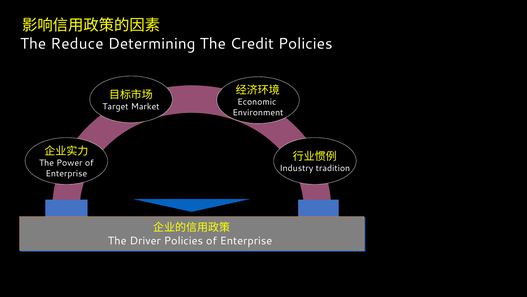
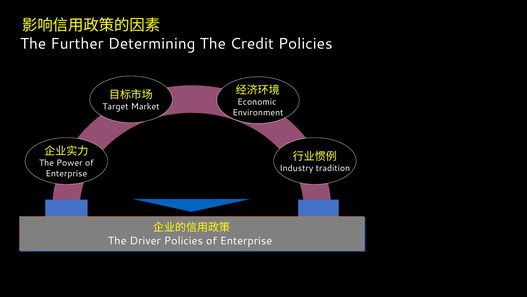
Reduce: Reduce -> Further
